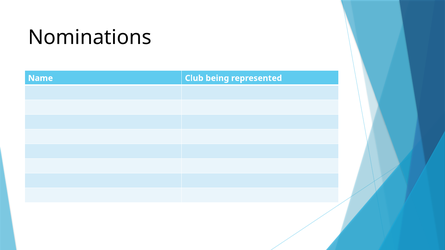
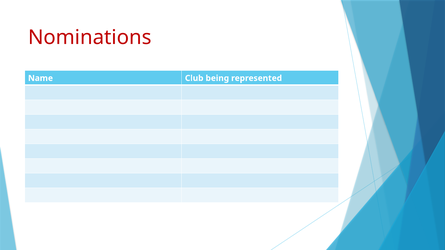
Nominations colour: black -> red
